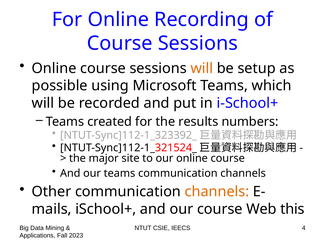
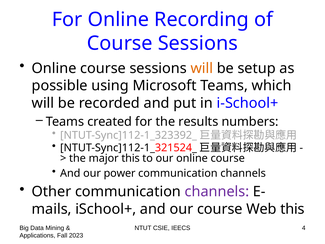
major site: site -> this
our teams: teams -> power
channels at (217, 191) colour: orange -> purple
